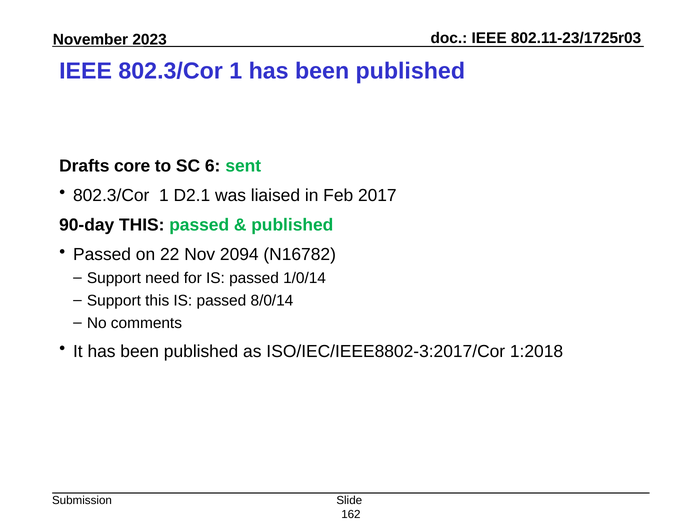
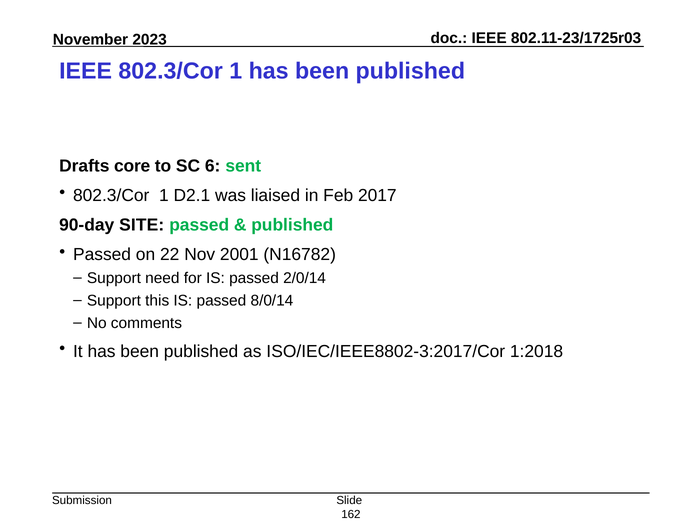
90-day THIS: THIS -> SITE
2094: 2094 -> 2001
1/0/14: 1/0/14 -> 2/0/14
